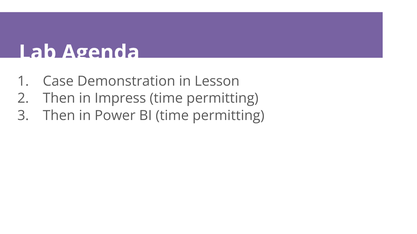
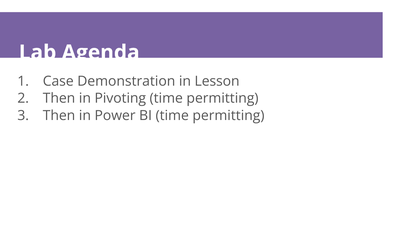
Impress: Impress -> Pivoting
